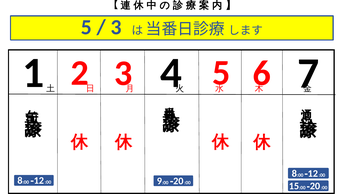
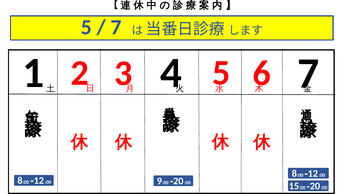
3 at (116, 27): 3 -> 7
